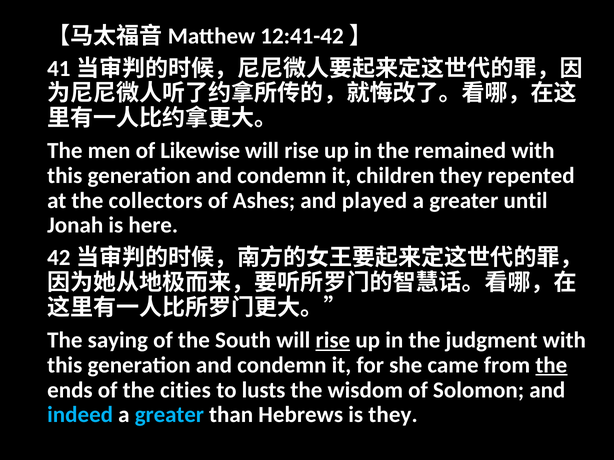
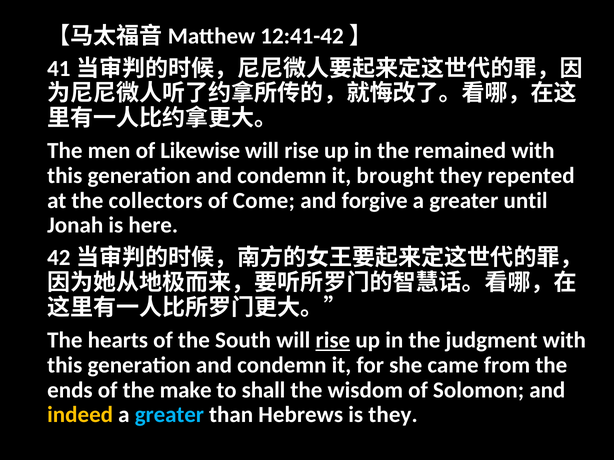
children: children -> brought
Ashes: Ashes -> Come
played: played -> forgive
saying: saying -> hearts
the at (551, 365) underline: present -> none
cities: cities -> make
lusts: lusts -> shall
indeed colour: light blue -> yellow
